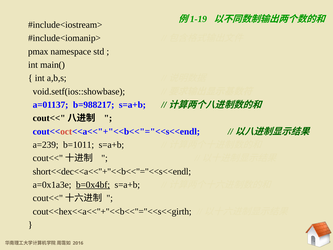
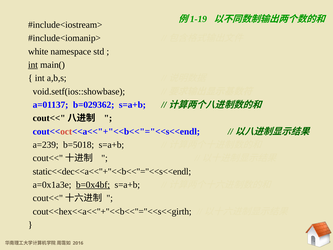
pmax: pmax -> white
int at (33, 65) underline: none -> present
b=988217: b=988217 -> b=029362
b=1011: b=1011 -> b=5018
short<<dec<<a<<"+"<<b<<"="<<s<<endl: short<<dec<<a<<"+"<<b<<"="<<s<<endl -> static<<dec<<a<<"+"<<b<<"="<<s<<endl
